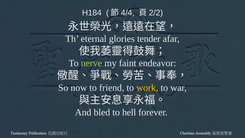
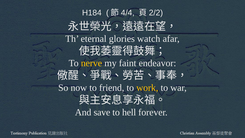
tender: tender -> watch
nerve colour: light green -> yellow
bled: bled -> save
